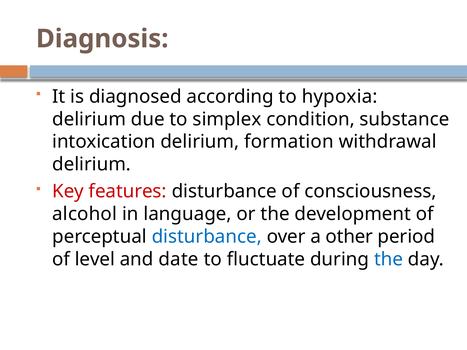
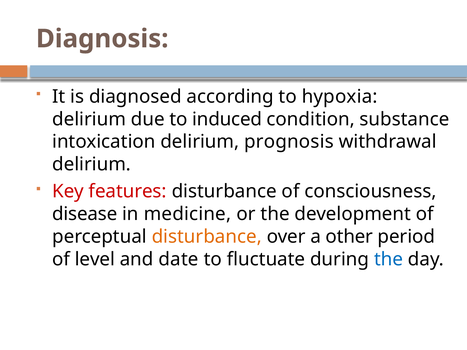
simplex: simplex -> induced
formation: formation -> prognosis
alcohol: alcohol -> disease
language: language -> medicine
disturbance at (207, 237) colour: blue -> orange
